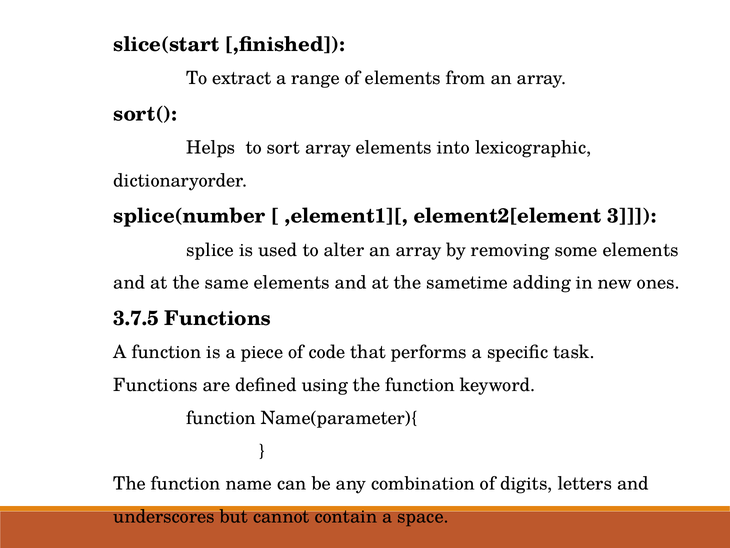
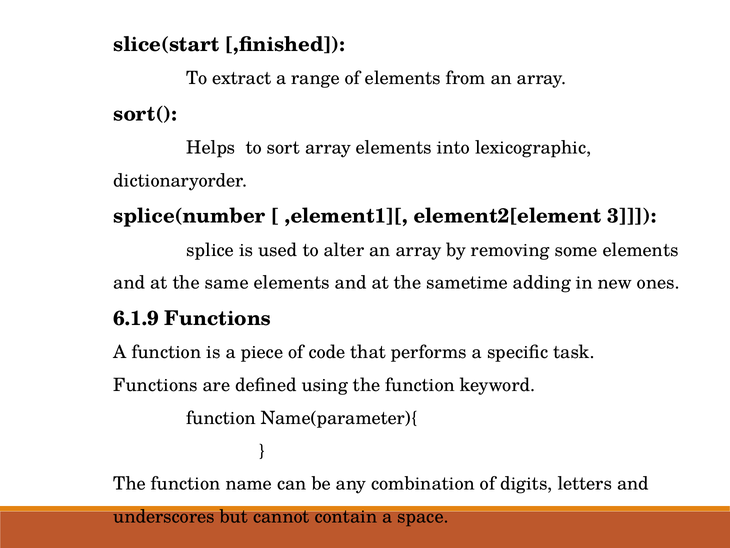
3.7.5: 3.7.5 -> 6.1.9
